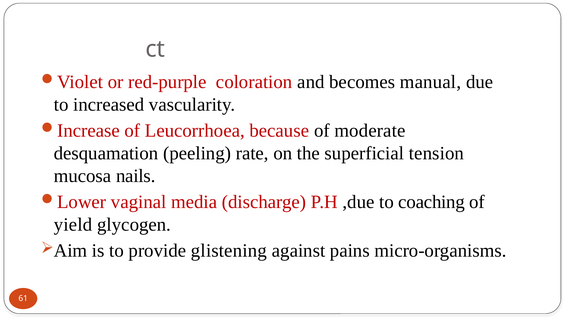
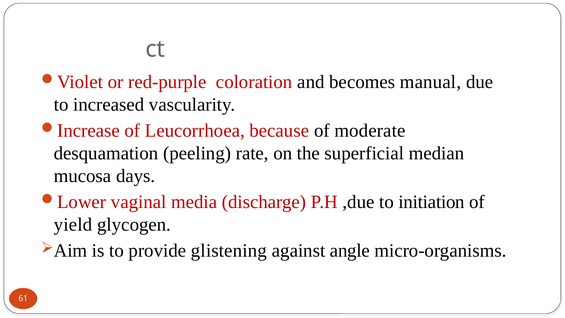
tension: tension -> median
nails: nails -> days
coaching: coaching -> initiation
pains: pains -> angle
